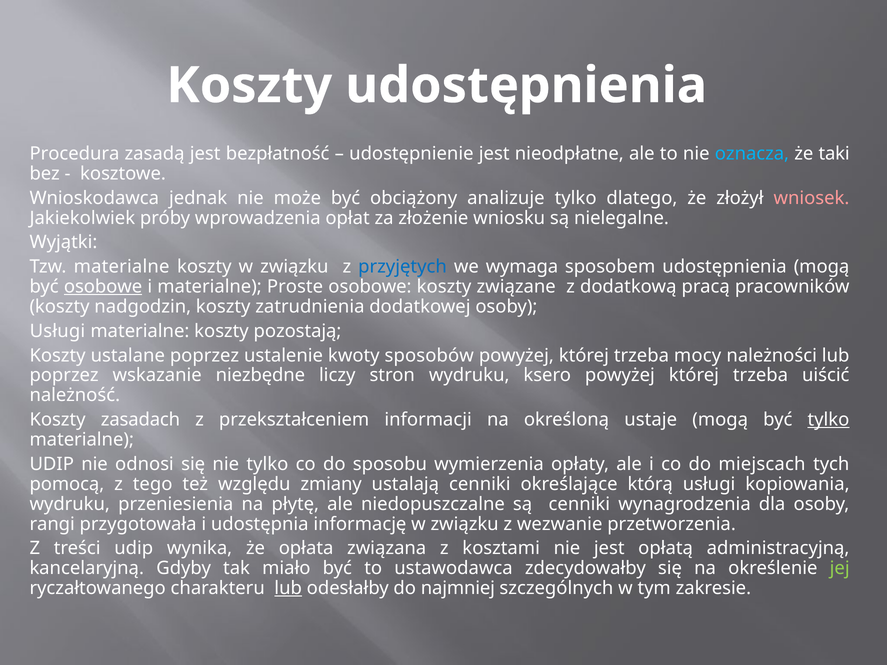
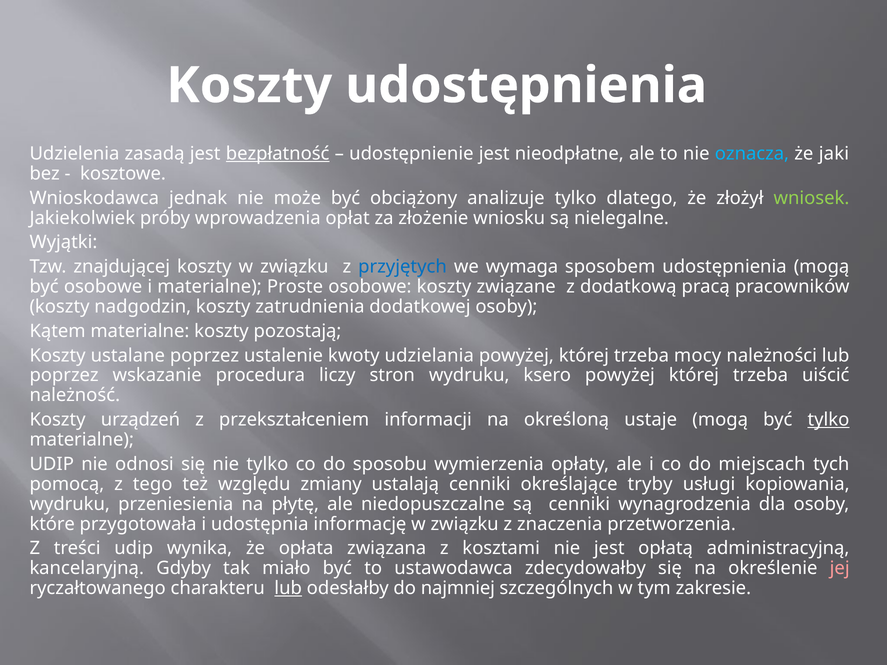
Procedura: Procedura -> Udzielenia
bezpłatność underline: none -> present
taki: taki -> jaki
wniosek colour: pink -> light green
Tzw materialne: materialne -> znajdującej
osobowe at (103, 287) underline: present -> none
Usługi at (57, 331): Usługi -> Kątem
sposobów: sposobów -> udzielania
niezbędne: niezbędne -> procedura
zasadach: zasadach -> urządzeń
którą: którą -> tryby
rangi: rangi -> które
wezwanie: wezwanie -> znaczenia
jej colour: light green -> pink
